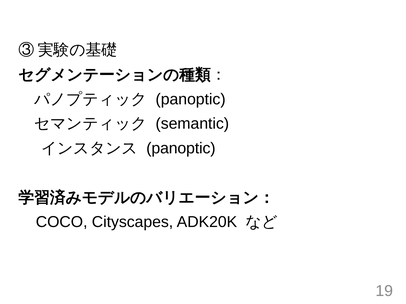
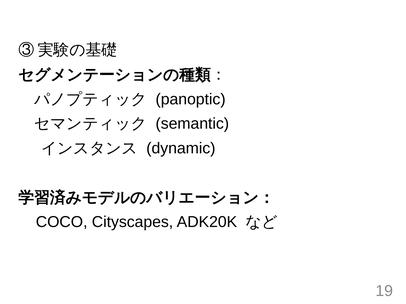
panoptic at (181, 149): panoptic -> dynamic
